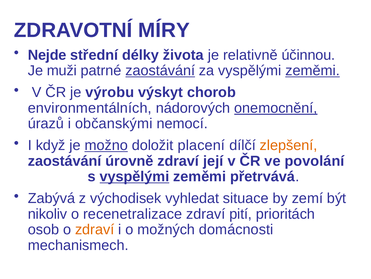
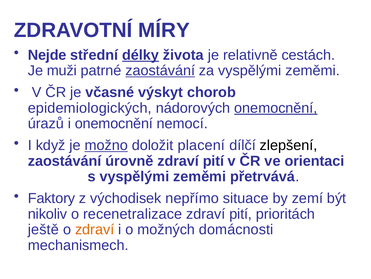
délky underline: none -> present
účinnou: účinnou -> cestách
zeměmi at (313, 70) underline: present -> none
výrobu: výrobu -> včasné
environmentálních: environmentálních -> epidemiologických
i občanskými: občanskými -> onemocnění
zlepšení colour: orange -> black
úrovně zdraví její: její -> pití
povolání: povolání -> orientaci
vyspělými at (134, 176) underline: present -> none
Zabývá: Zabývá -> Faktory
vyhledat: vyhledat -> nepřímo
osob: osob -> ještě
